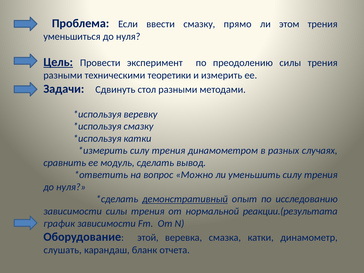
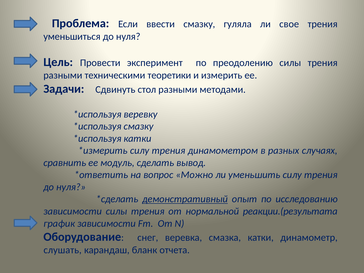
прямо: прямо -> гуляла
этом: этом -> свое
Цель underline: present -> none
этой: этой -> снег
